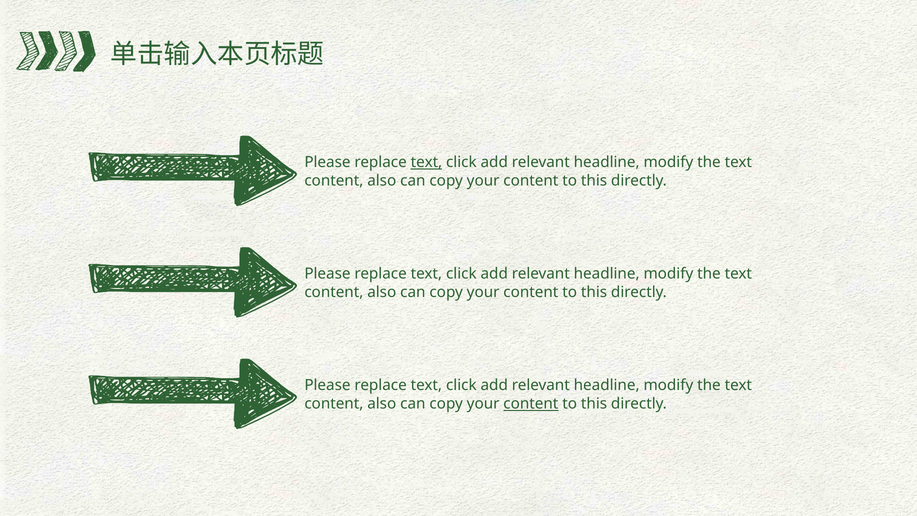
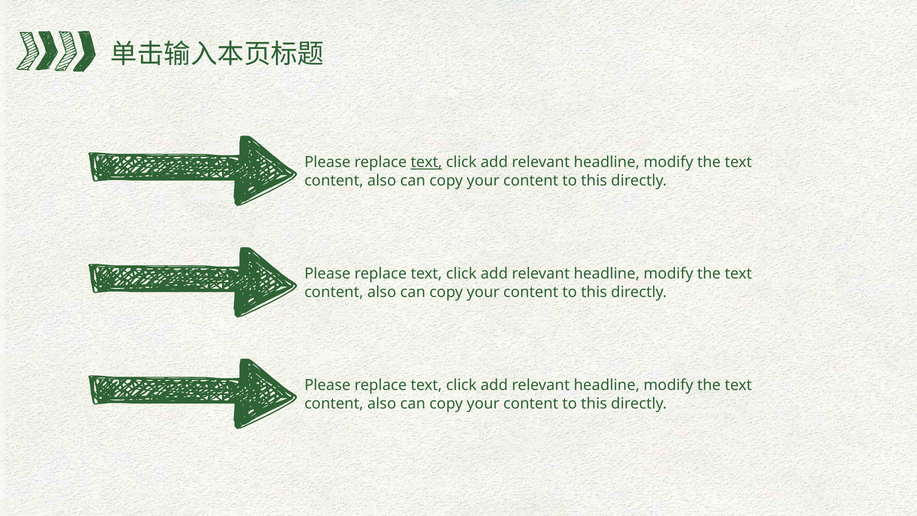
content at (531, 404) underline: present -> none
